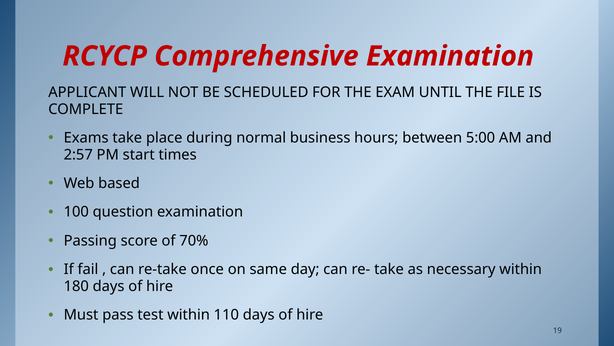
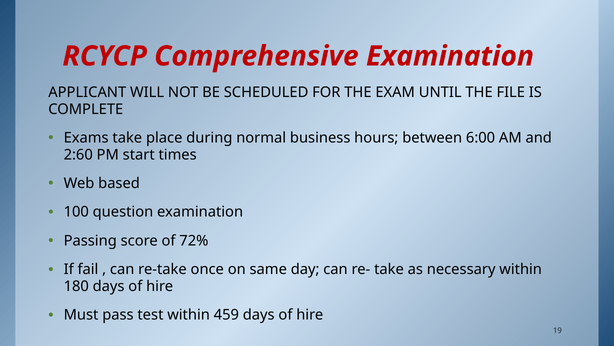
5:00: 5:00 -> 6:00
2:57: 2:57 -> 2:60
70%: 70% -> 72%
110: 110 -> 459
